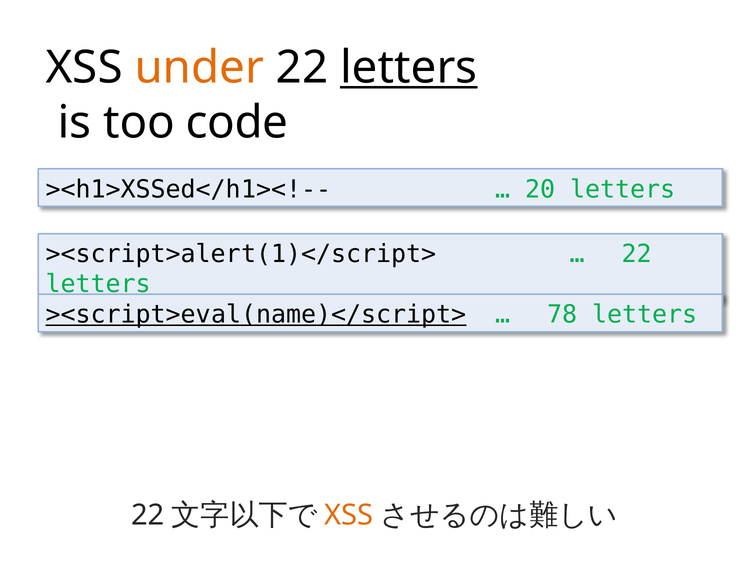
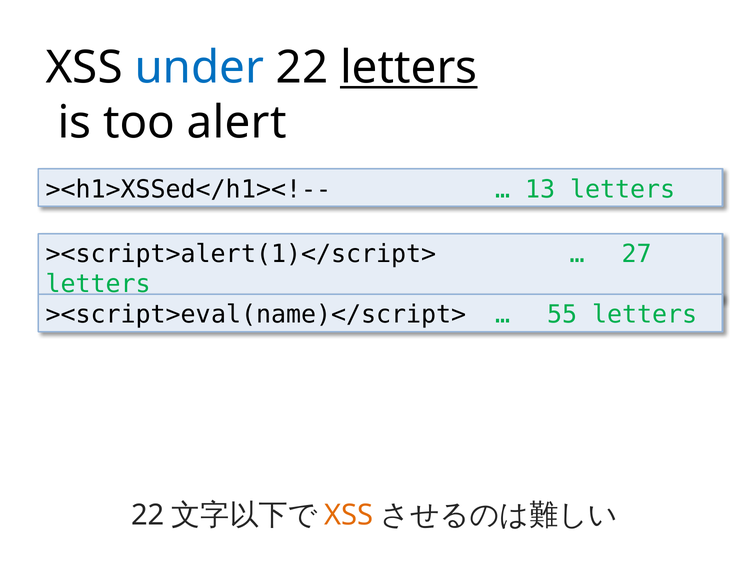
under colour: orange -> blue
code: code -> alert
20: 20 -> 13
22 at (637, 254): 22 -> 27
><script>eval(name)</script> underline: present -> none
78: 78 -> 55
